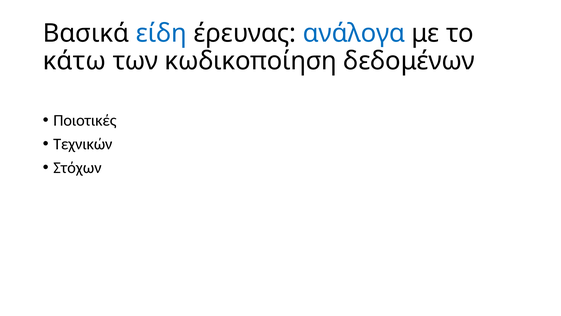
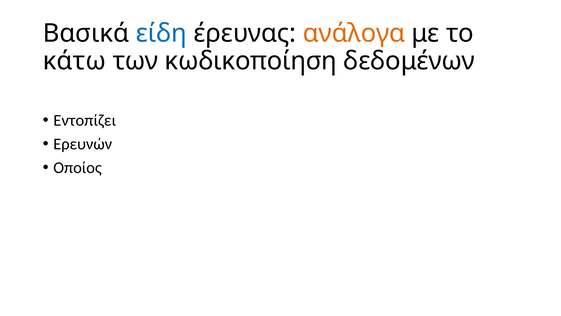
ανάλογα colour: blue -> orange
Ποιοτικές: Ποιοτικές -> Εντοπίζει
Τεχνικών: Τεχνικών -> Ερευνών
Στόχων: Στόχων -> Οποίος
